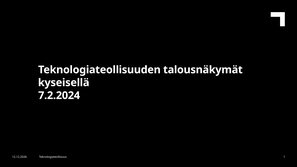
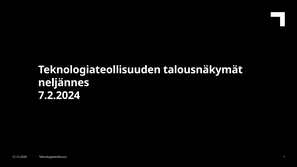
kyseisellä: kyseisellä -> neljännes
